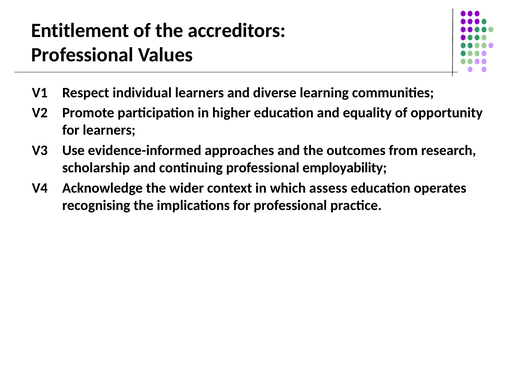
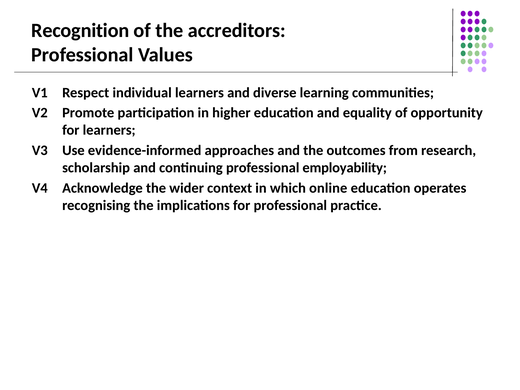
Entitlement: Entitlement -> Recognition
assess: assess -> online
